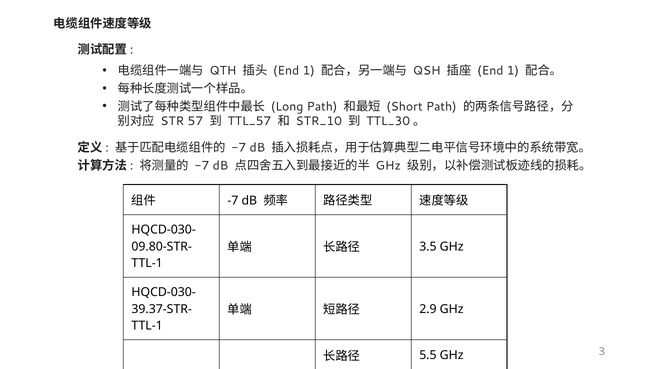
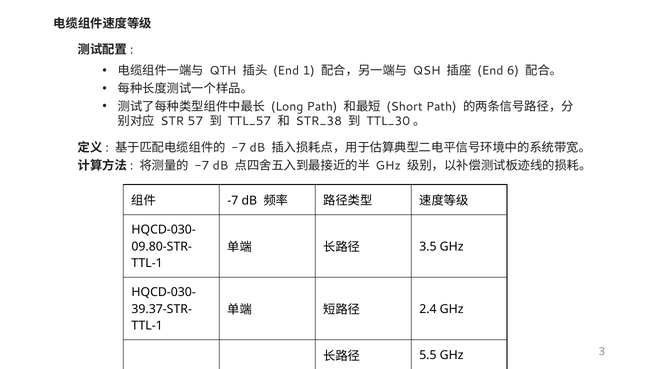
1 at (513, 71): 1 -> 6
STR_10: STR_10 -> STR_38
2.9: 2.9 -> 2.4
